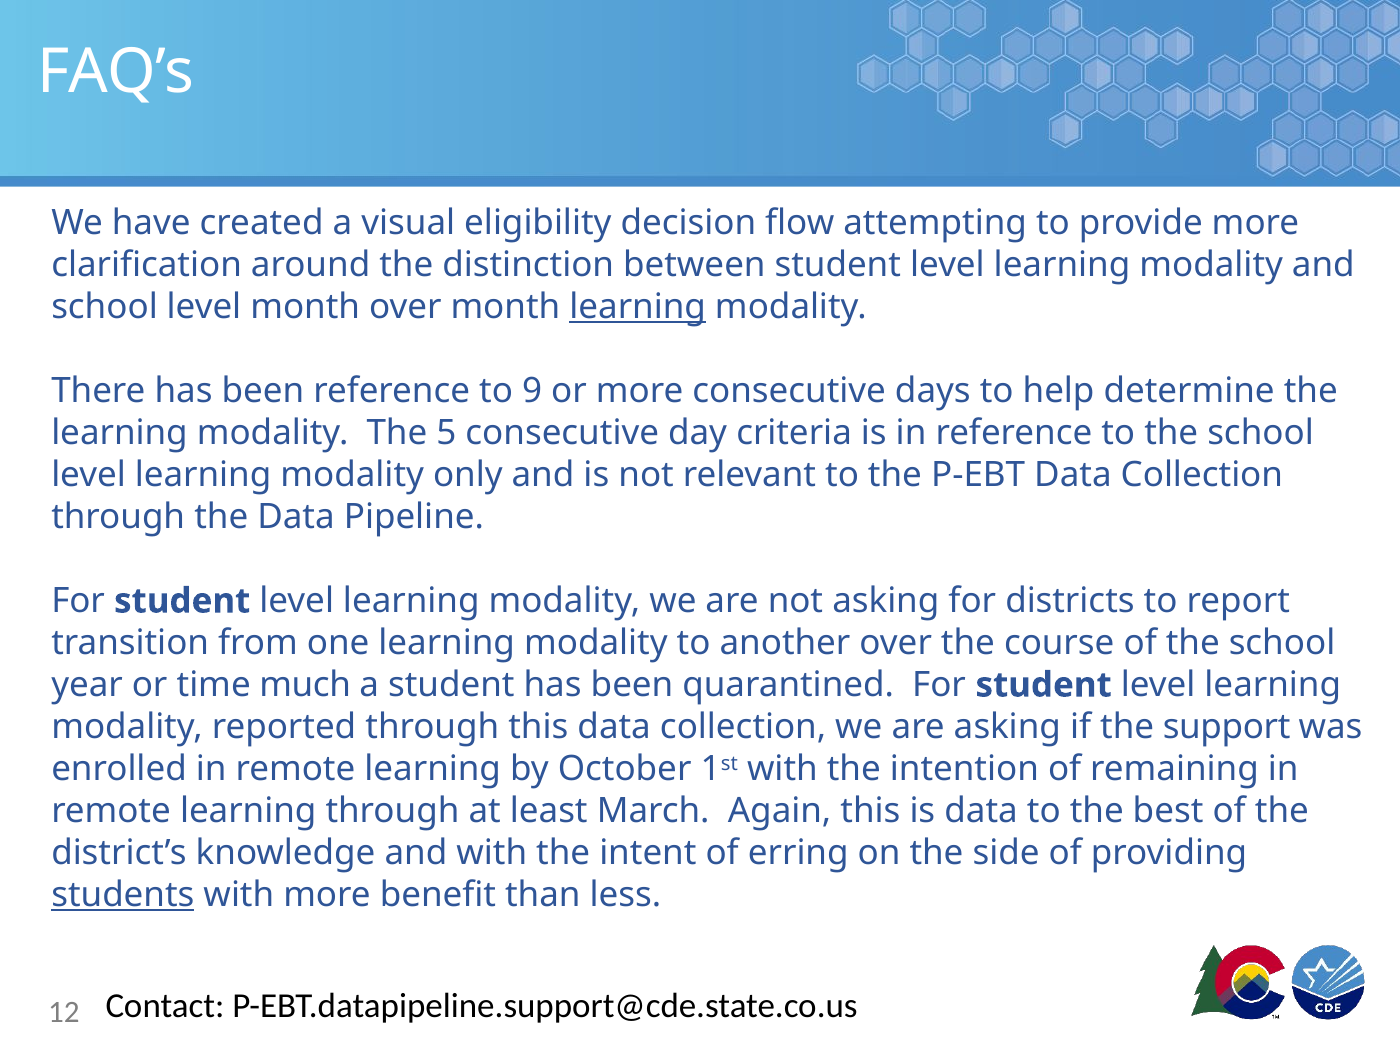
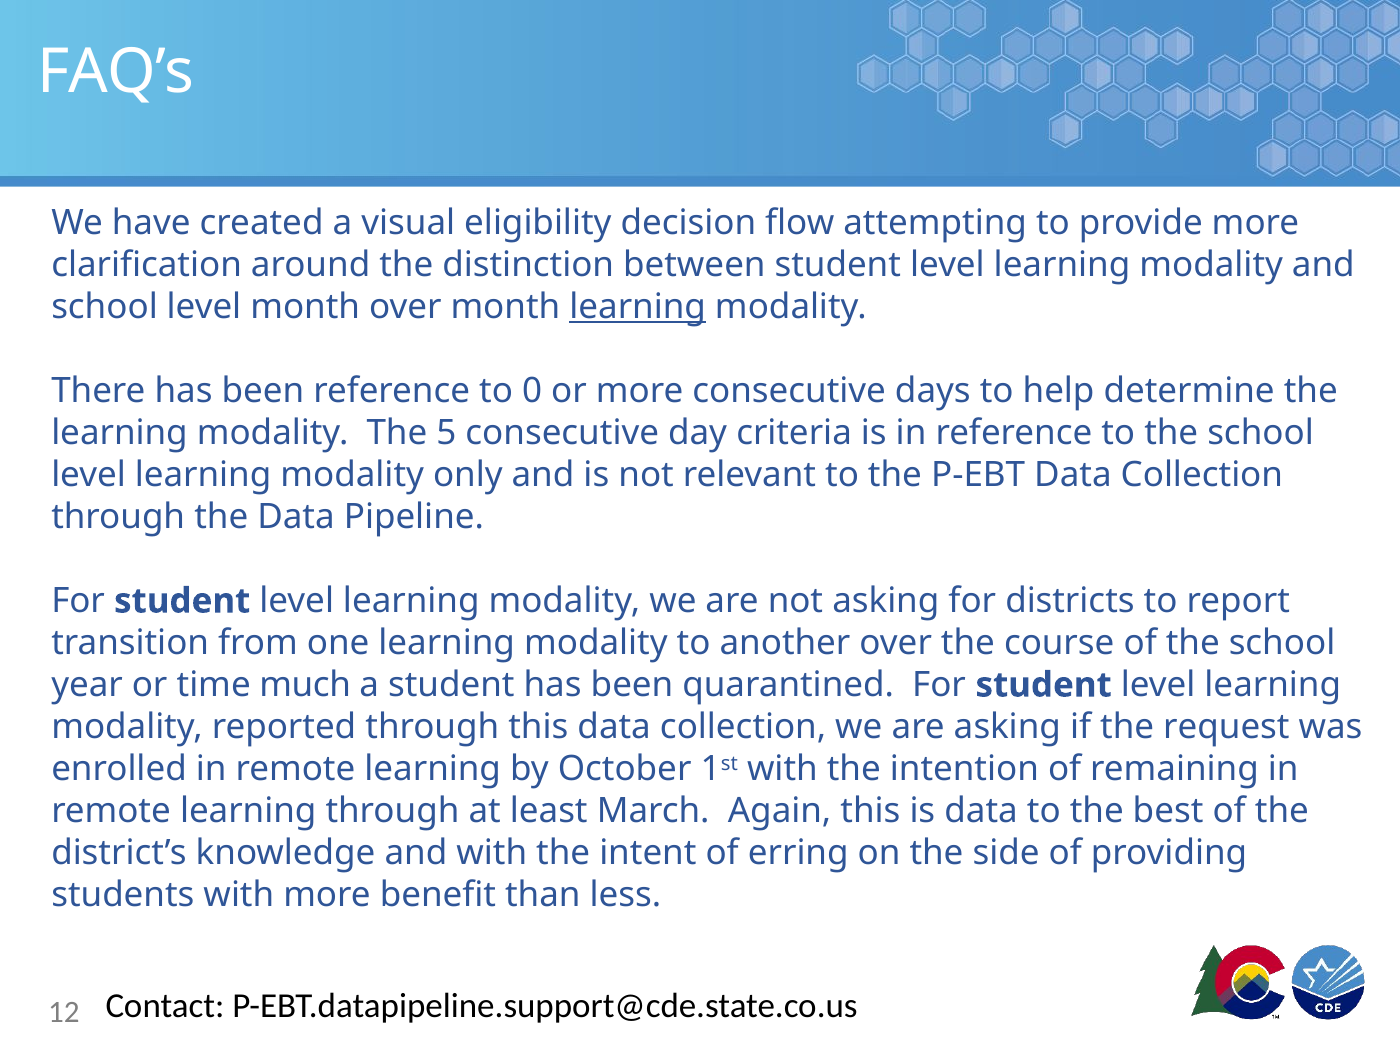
9: 9 -> 0
support: support -> request
students underline: present -> none
